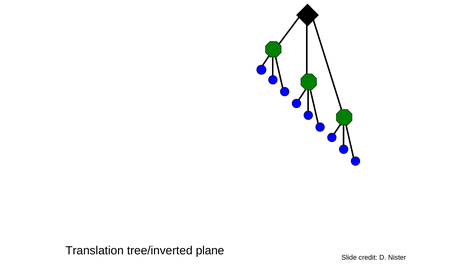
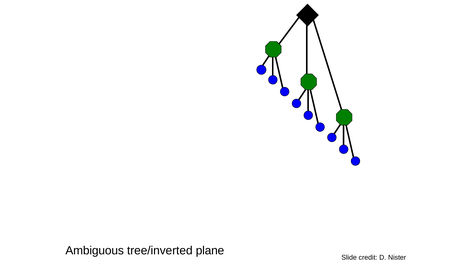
Translation: Translation -> Ambiguous
